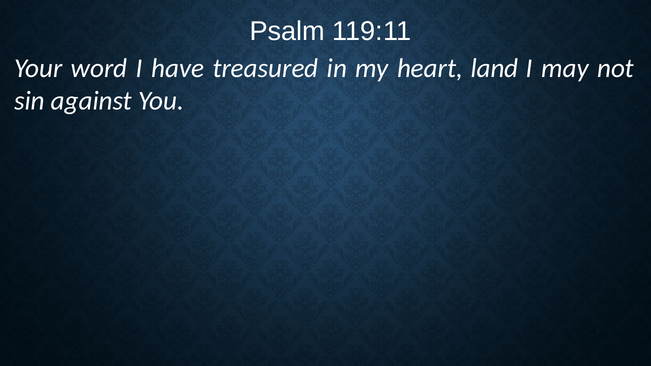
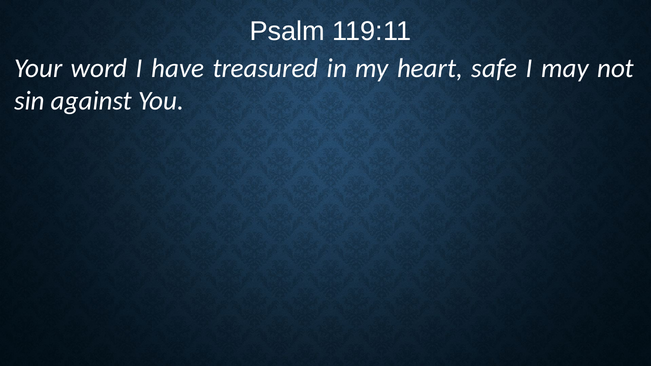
land: land -> safe
